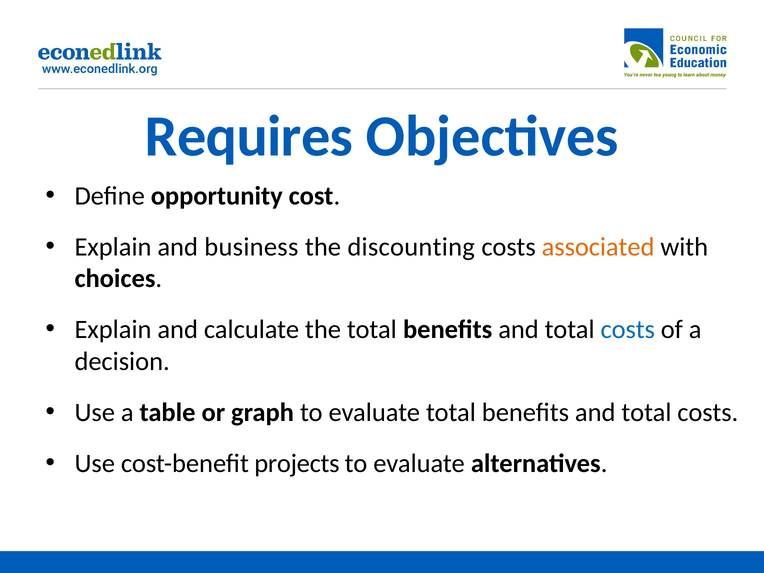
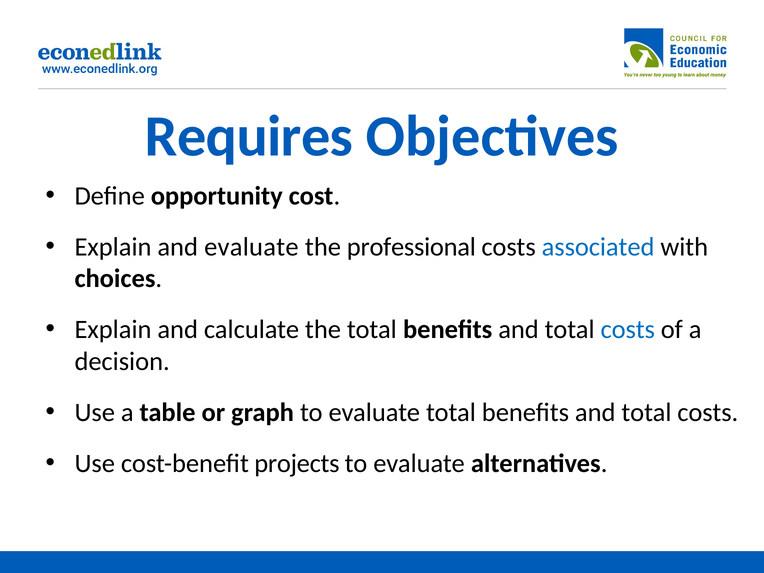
and business: business -> evaluate
discounting: discounting -> professional
associated colour: orange -> blue
